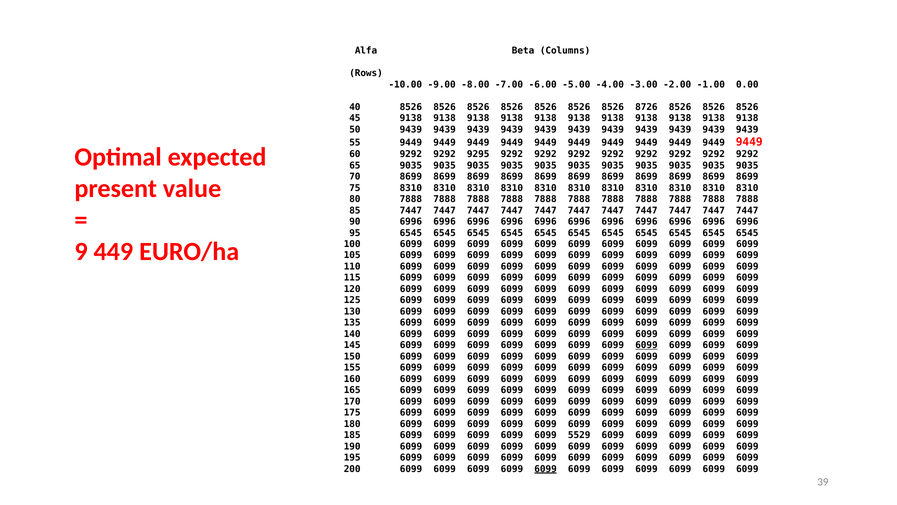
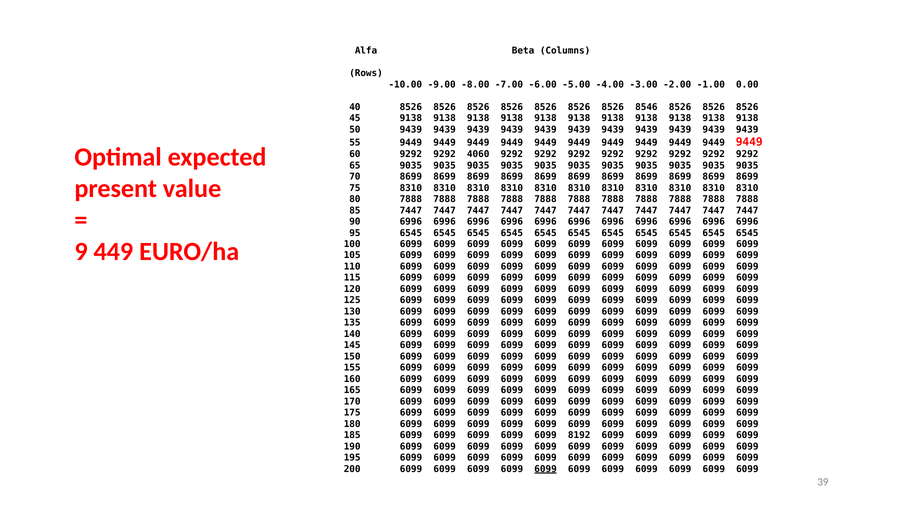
8726: 8726 -> 8546
9295: 9295 -> 4060
6099 at (646, 345) underline: present -> none
5529: 5529 -> 8192
